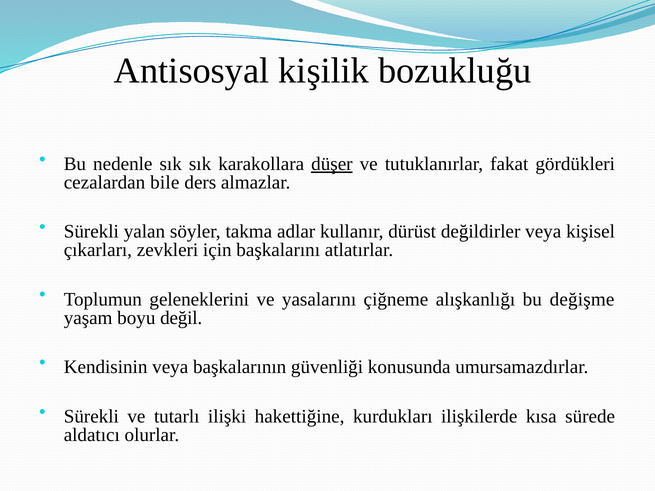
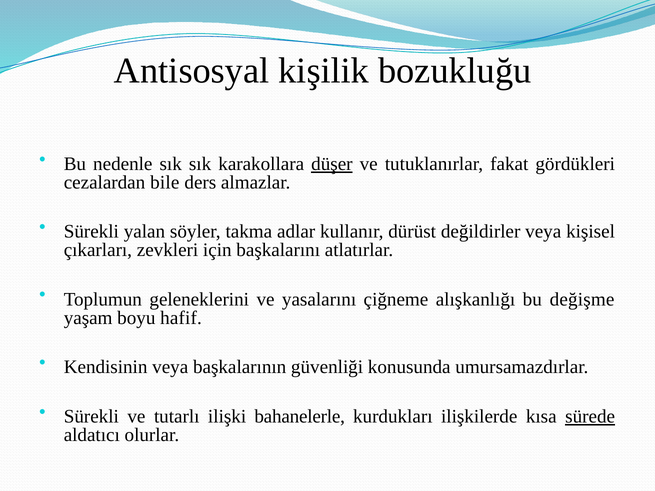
değil: değil -> hafif
hakettiğine: hakettiğine -> bahanelerle
sürede underline: none -> present
